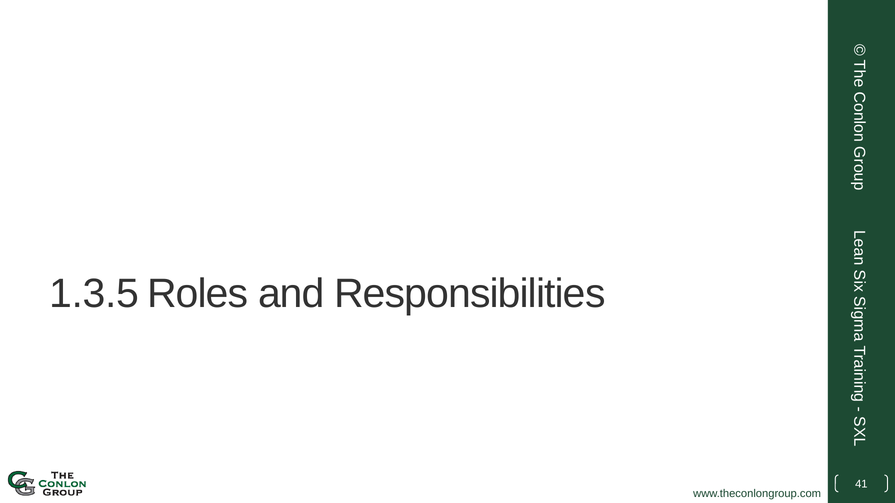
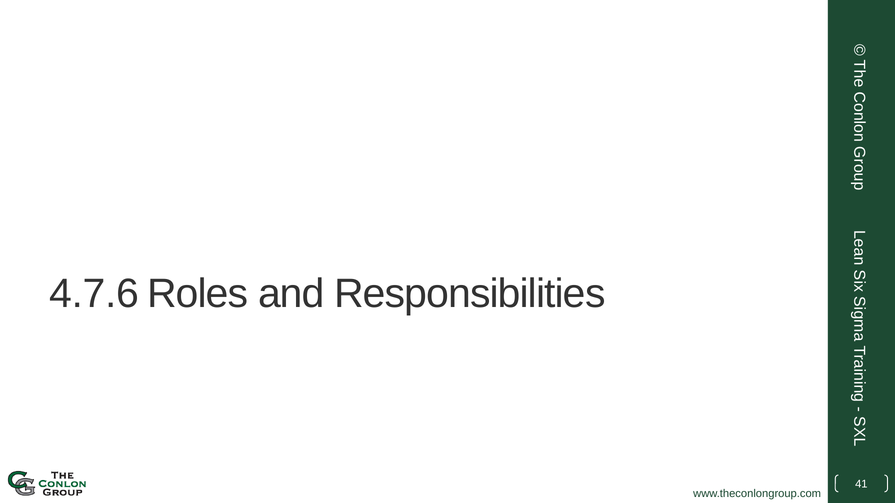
1.3.5: 1.3.5 -> 4.7.6
